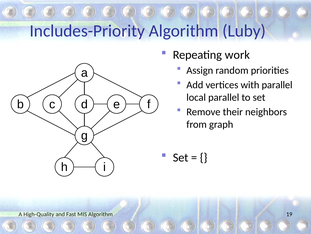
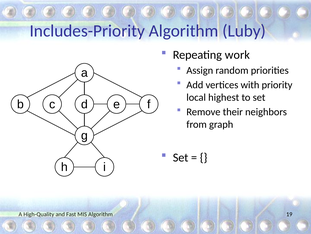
with parallel: parallel -> priority
local parallel: parallel -> highest
